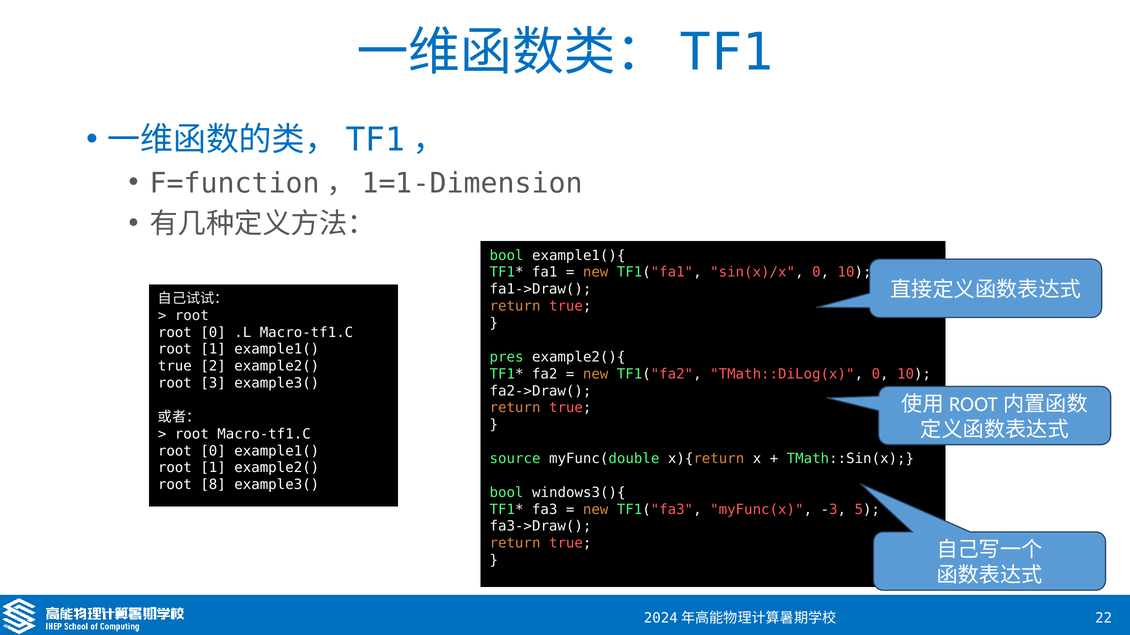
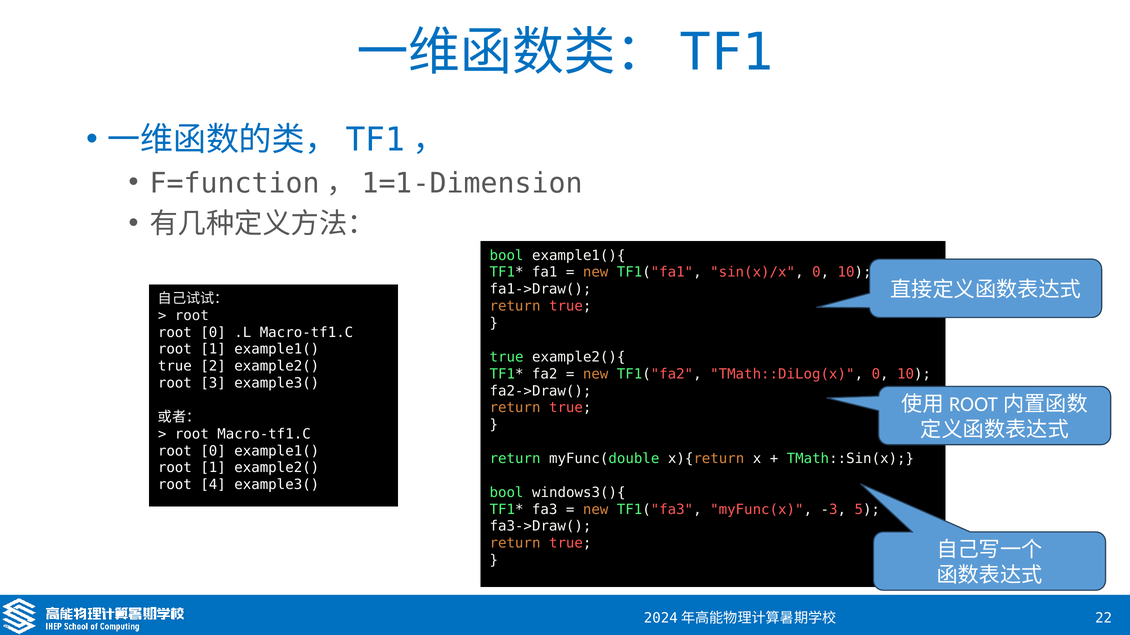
pres at (507, 357): pres -> true
source at (515, 459): source -> return
8: 8 -> 4
